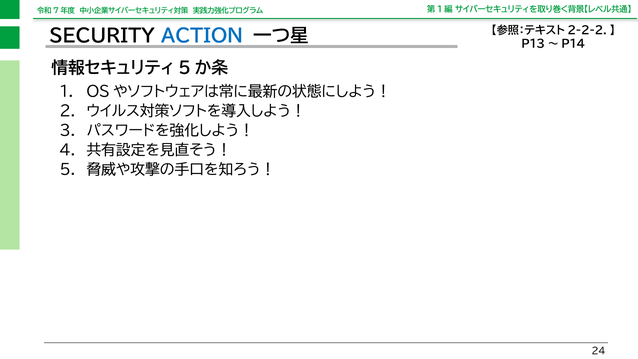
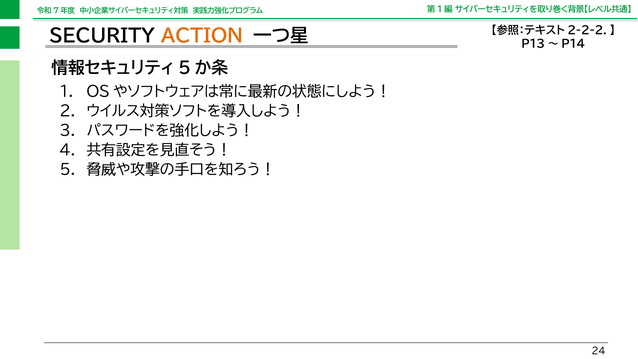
ACTION colour: blue -> orange
